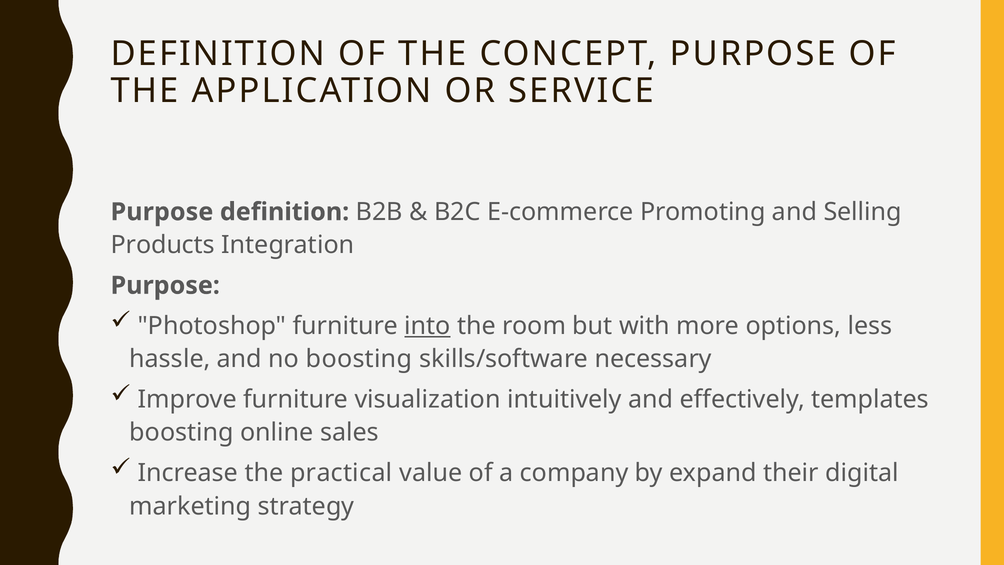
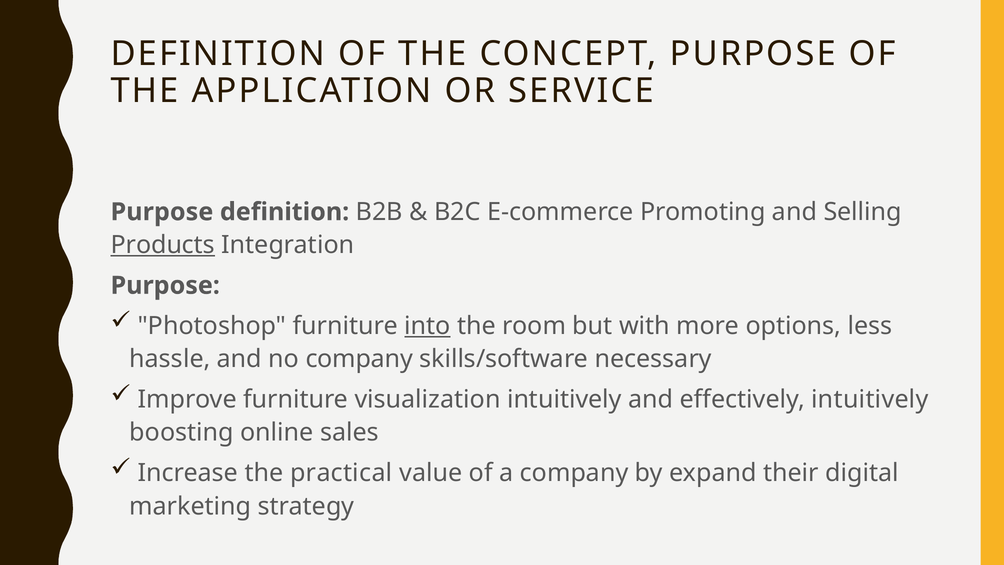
Products underline: none -> present
no boosting: boosting -> company
effectively templates: templates -> intuitively
